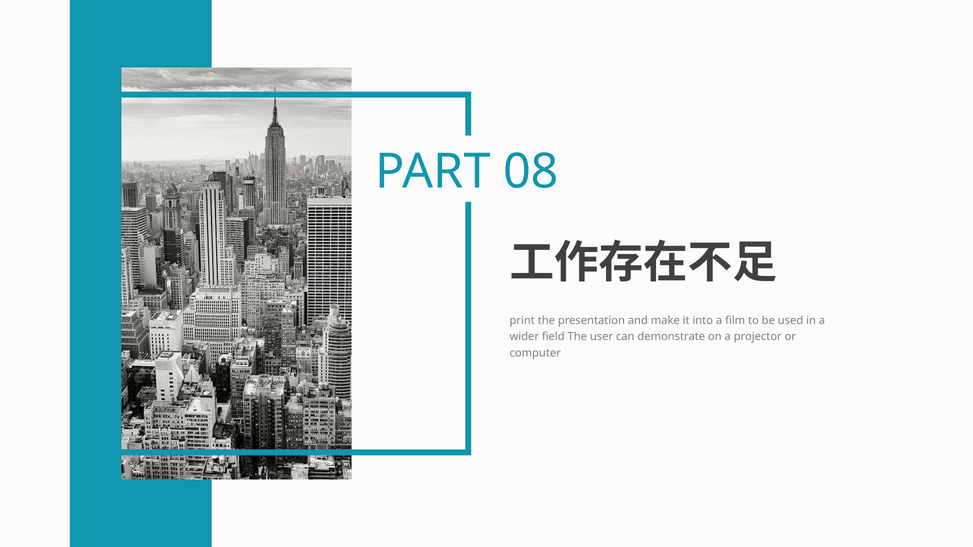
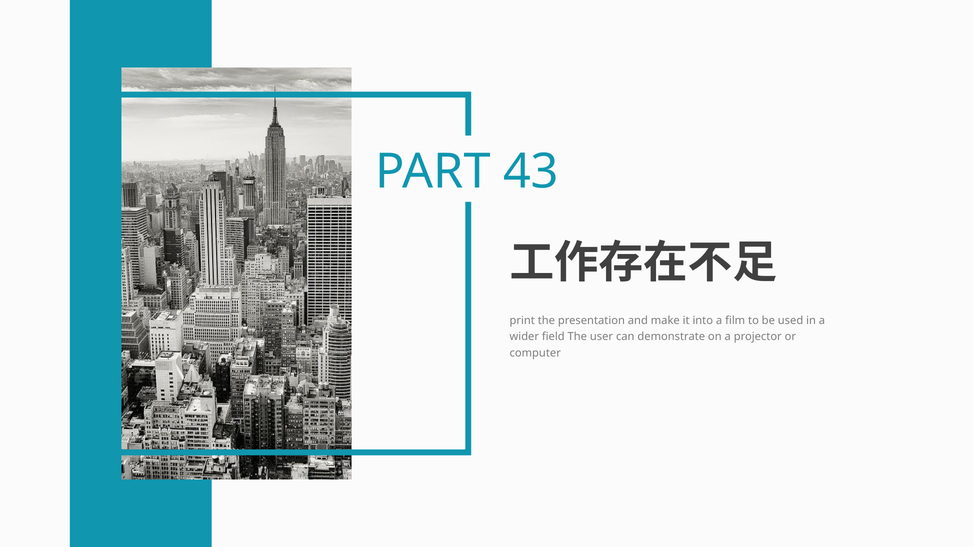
08: 08 -> 43
